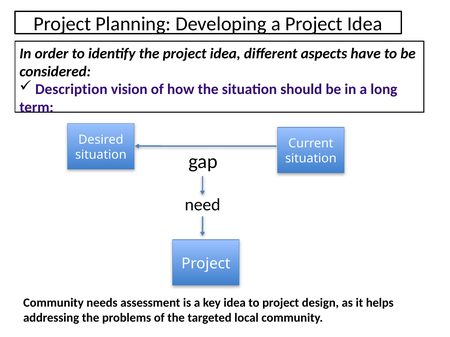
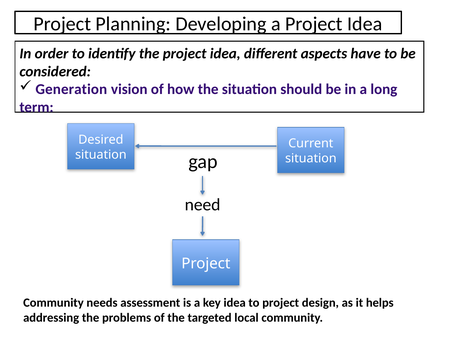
Description: Description -> Generation
